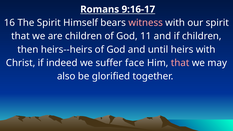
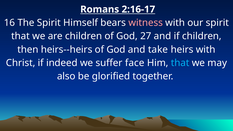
9:16-17: 9:16-17 -> 2:16-17
11: 11 -> 27
until: until -> take
that at (180, 63) colour: pink -> light blue
